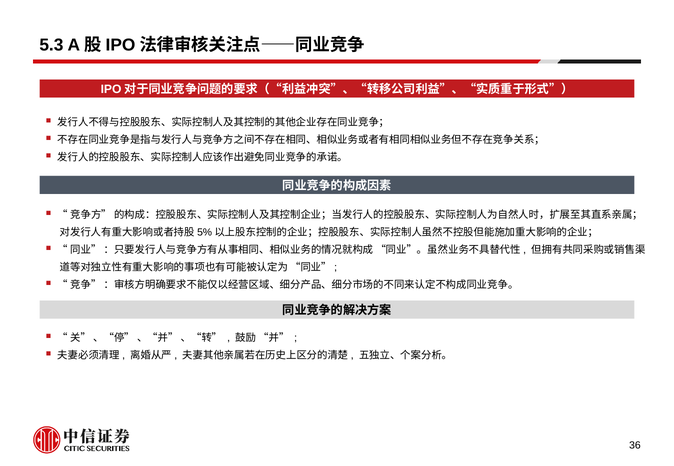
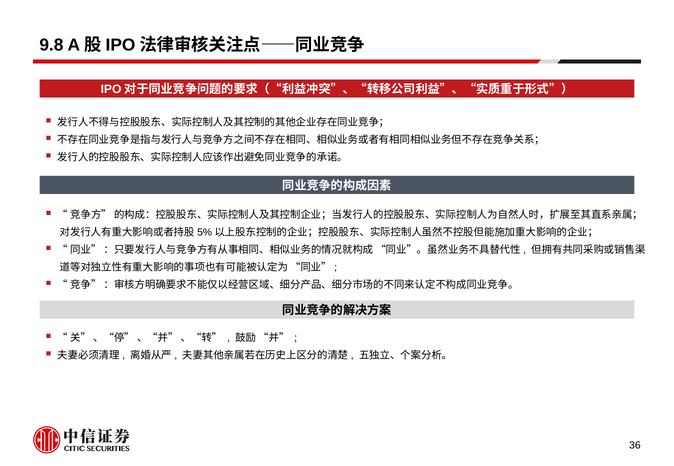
5.3: 5.3 -> 9.8
